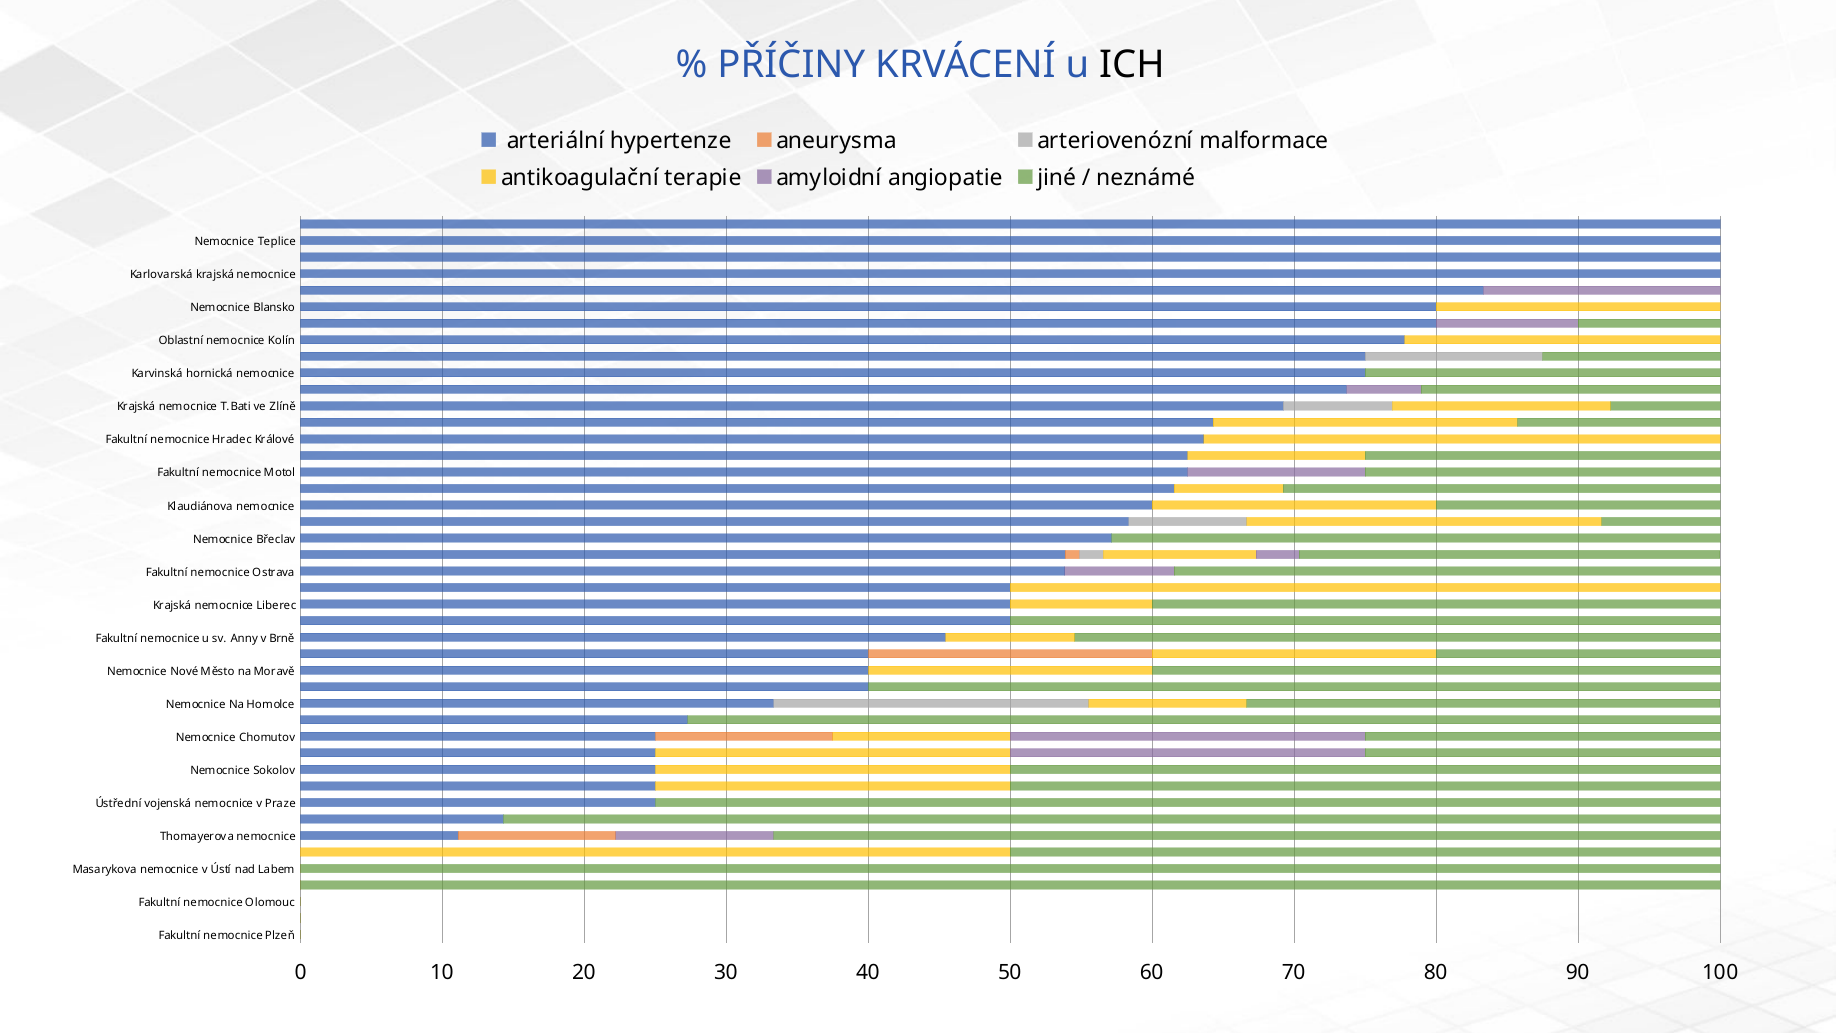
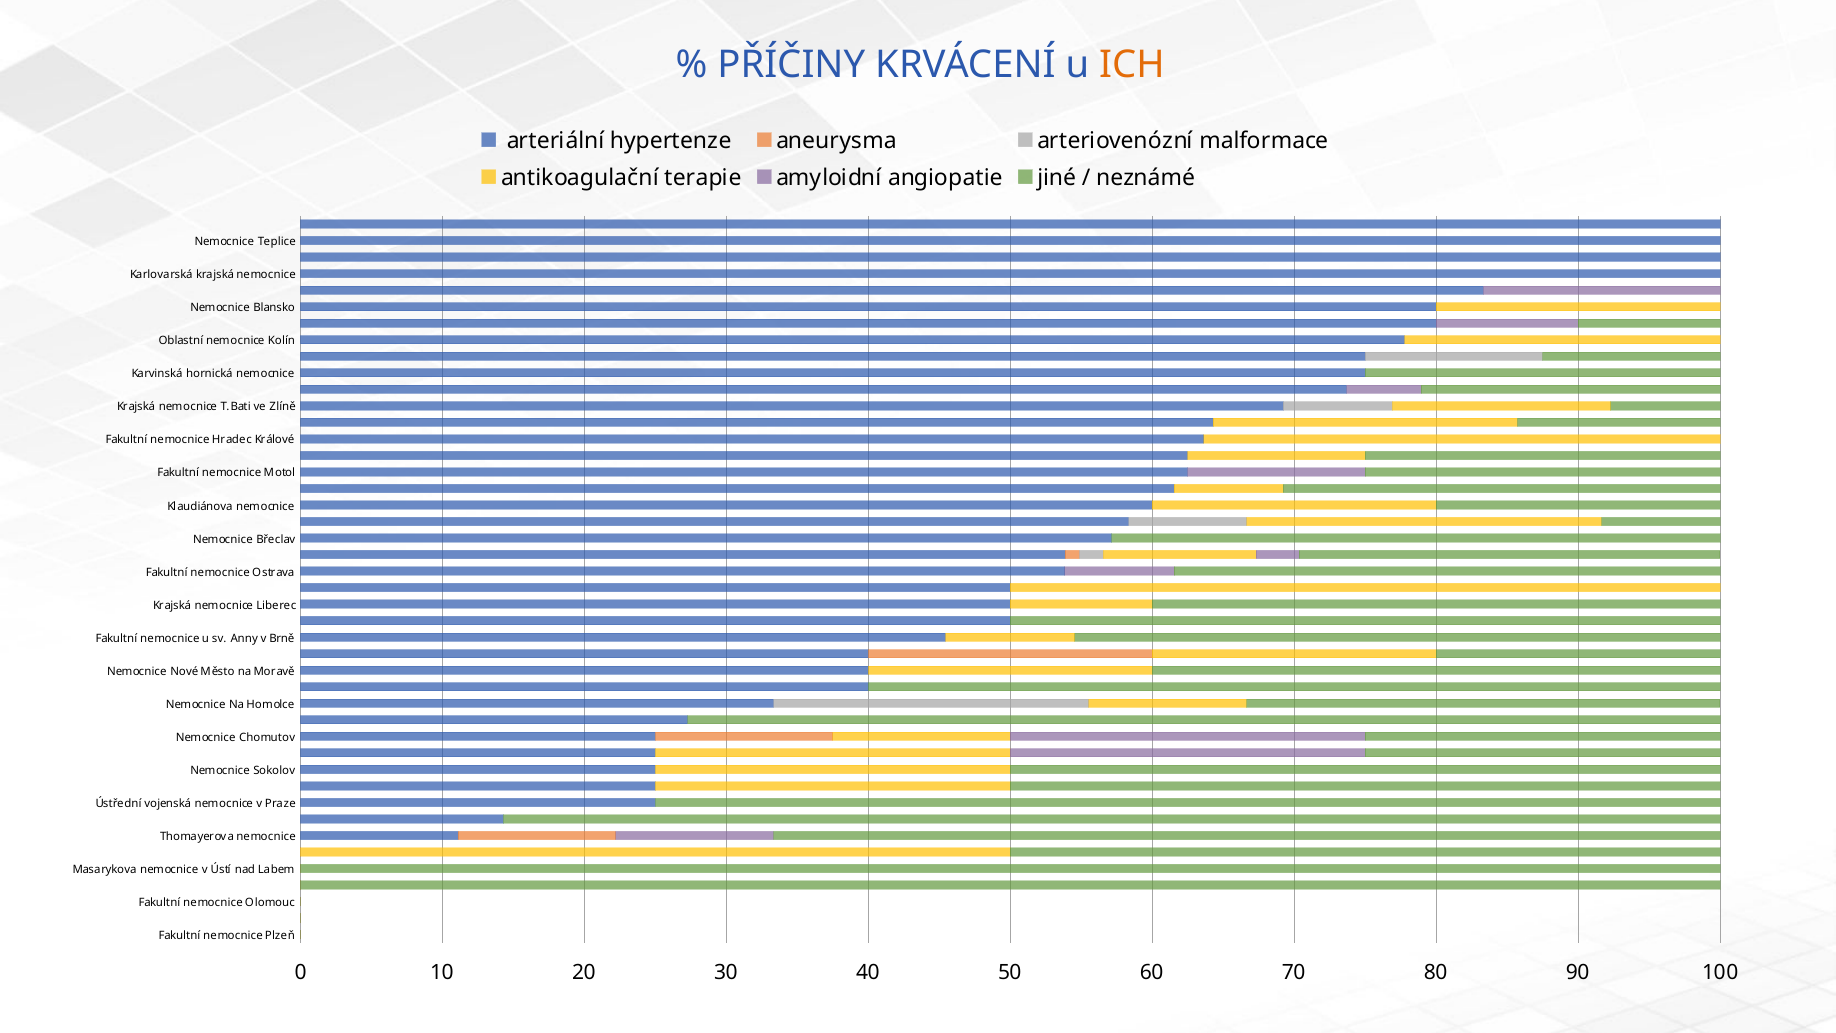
ICH colour: black -> orange
